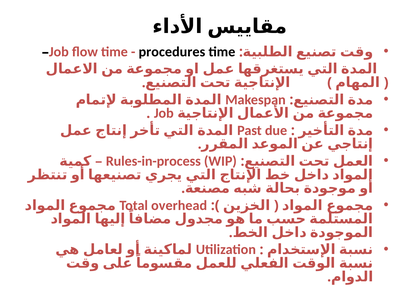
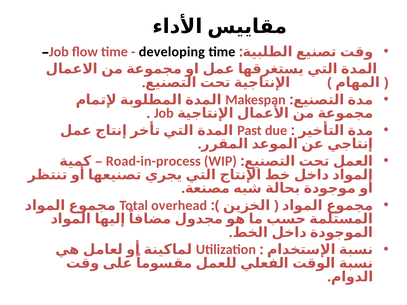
procedures: procedures -> developing
Rules-in-process: Rules-in-process -> Road-in-process
